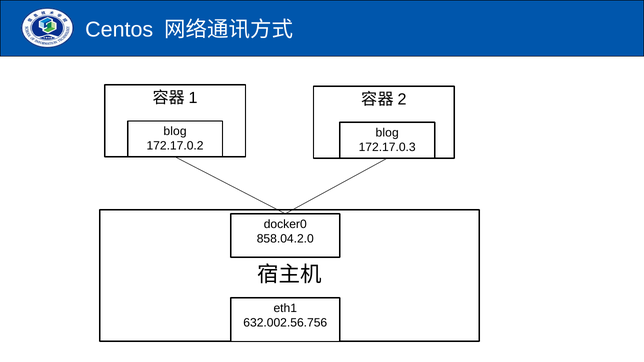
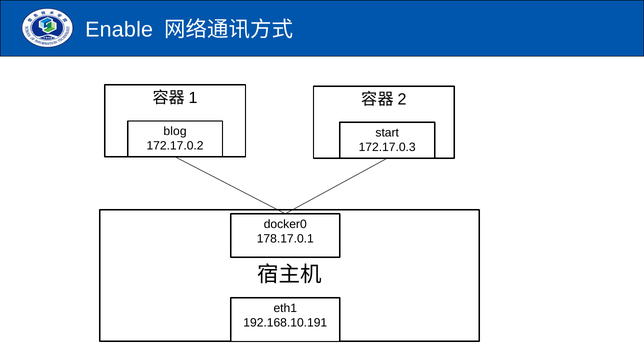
Centos: Centos -> Enable
blog at (387, 133): blog -> start
858.04.2.0: 858.04.2.0 -> 178.17.0.1
632.002.56.756: 632.002.56.756 -> 192.168.10.191
